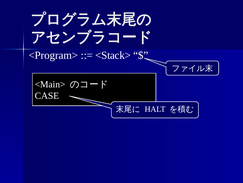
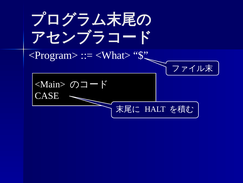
<Stack>: <Stack> -> <What>
